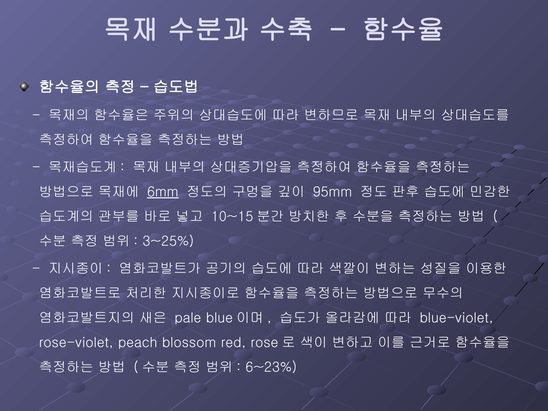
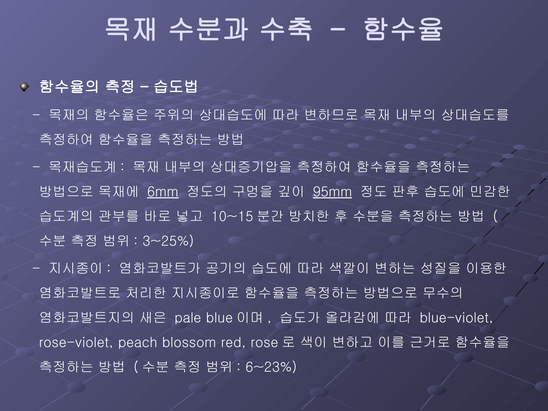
95mm underline: none -> present
